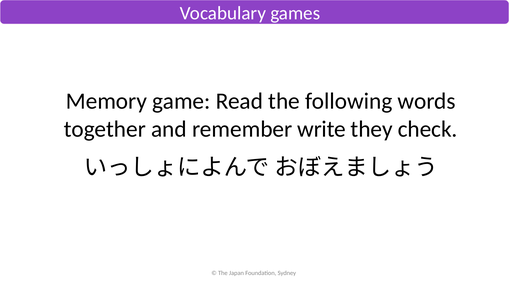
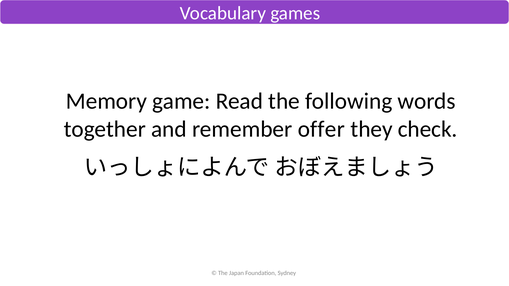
write: write -> offer
